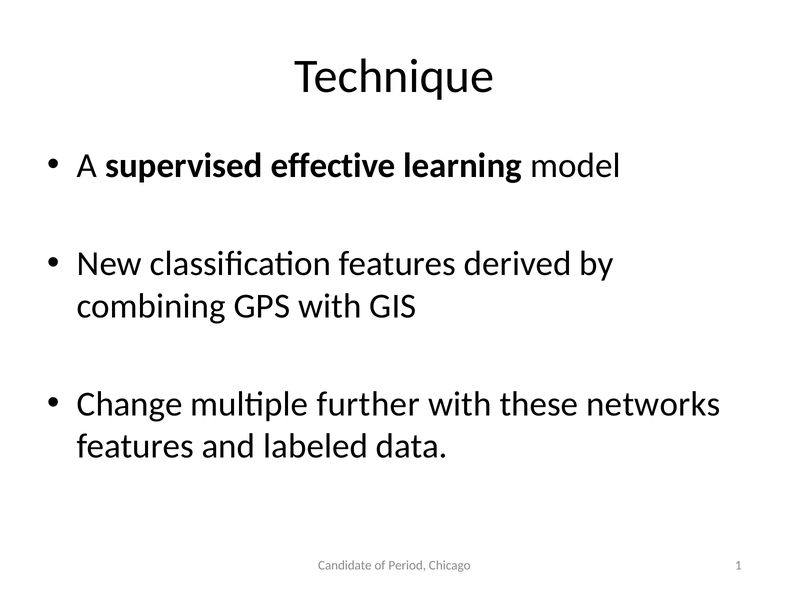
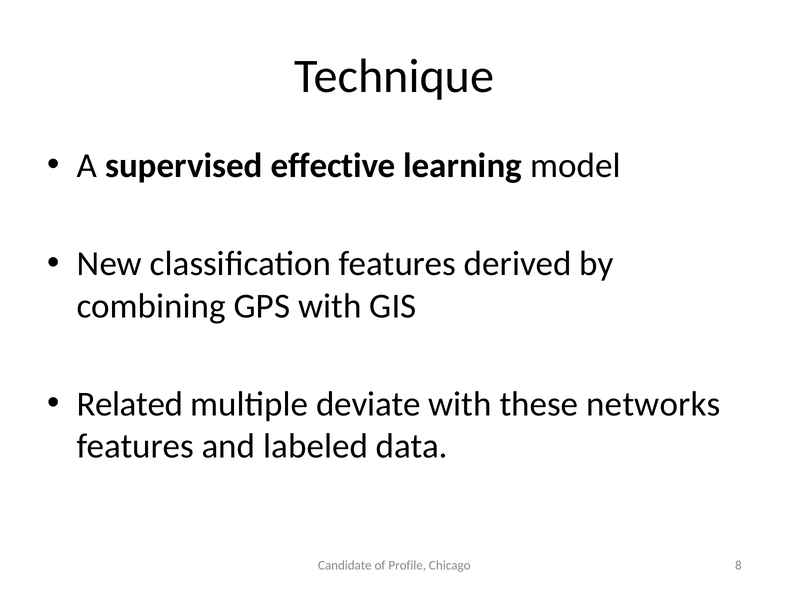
Change: Change -> Related
further: further -> deviate
Period: Period -> Profile
1: 1 -> 8
